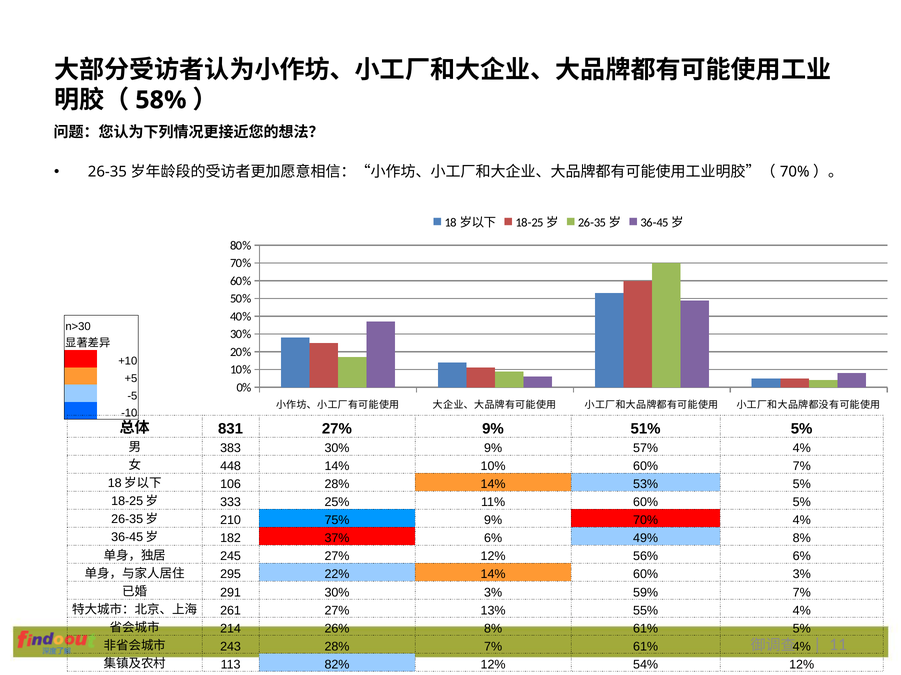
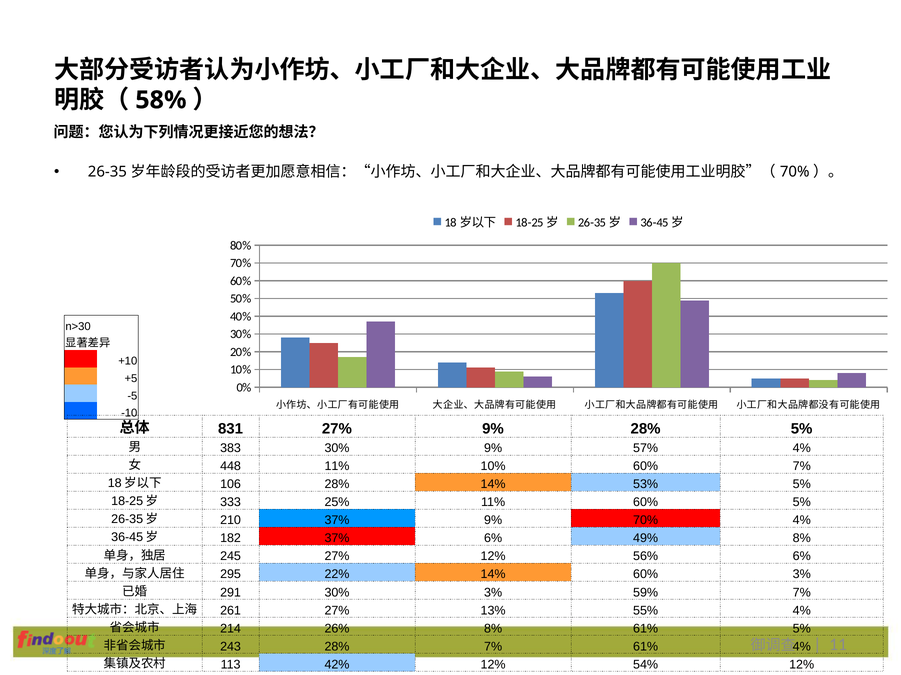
9% 51%: 51% -> 28%
448 14%: 14% -> 11%
210 75%: 75% -> 37%
82%: 82% -> 42%
